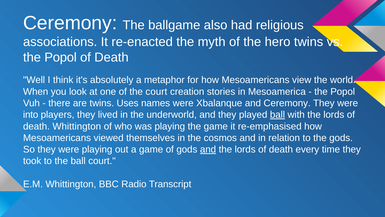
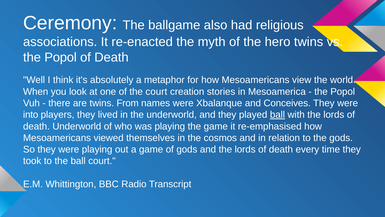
Uses: Uses -> From
and Ceremony: Ceremony -> Conceives
death Whittington: Whittington -> Underworld
and at (208, 149) underline: present -> none
